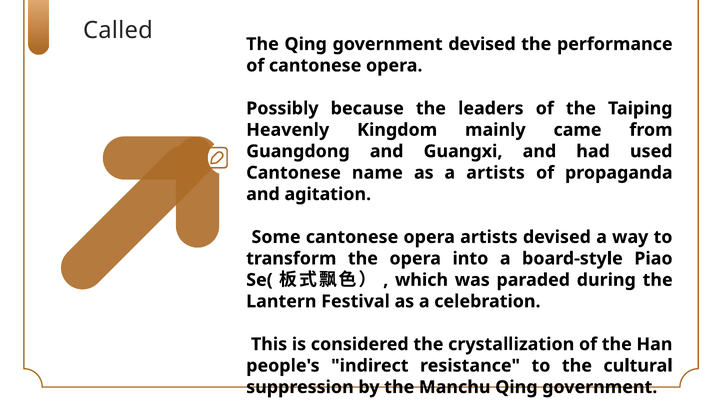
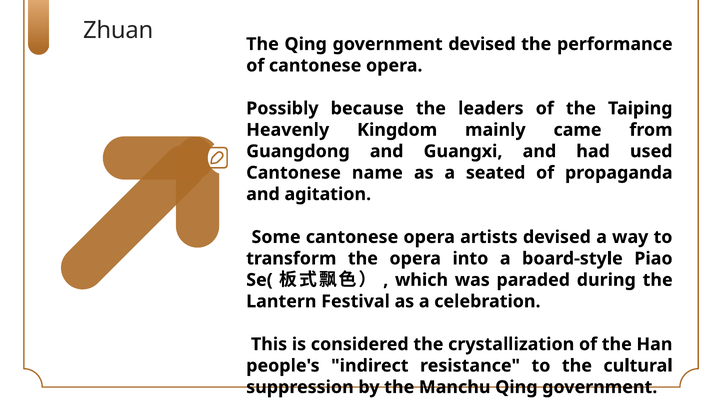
Called: Called -> Zhuan
a artists: artists -> seated
